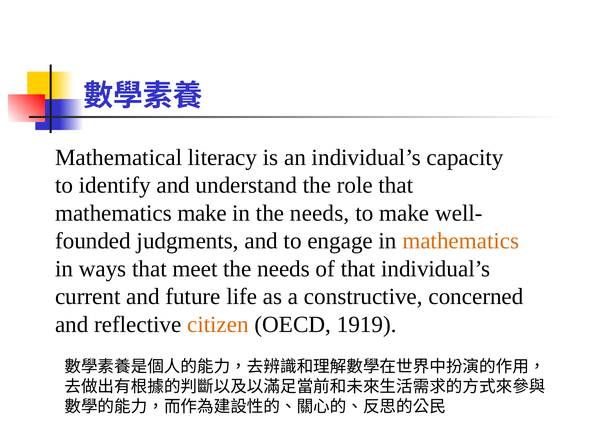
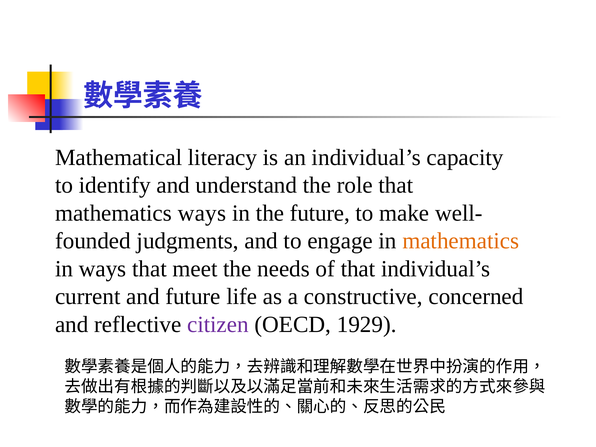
mathematics make: make -> ways
in the needs: needs -> future
citizen colour: orange -> purple
1919: 1919 -> 1929
